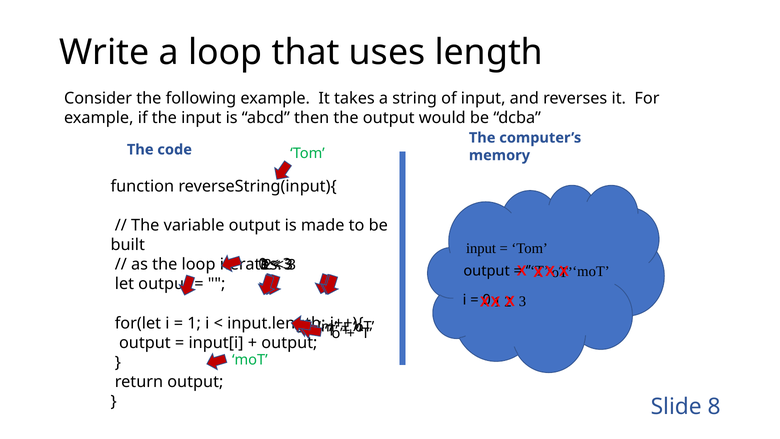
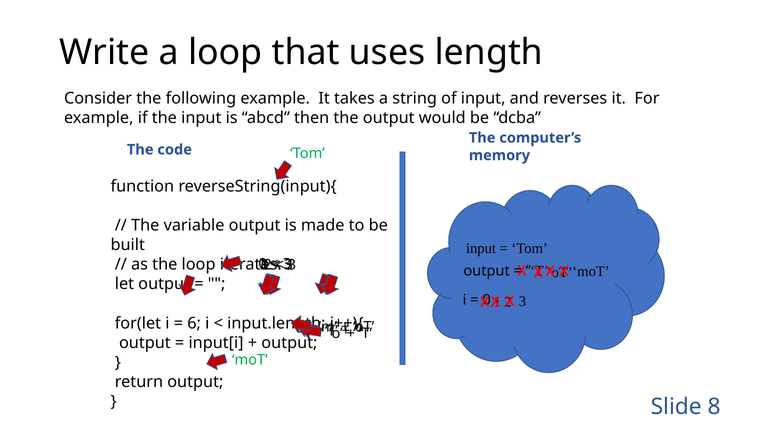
1 at (194, 323): 1 -> 6
